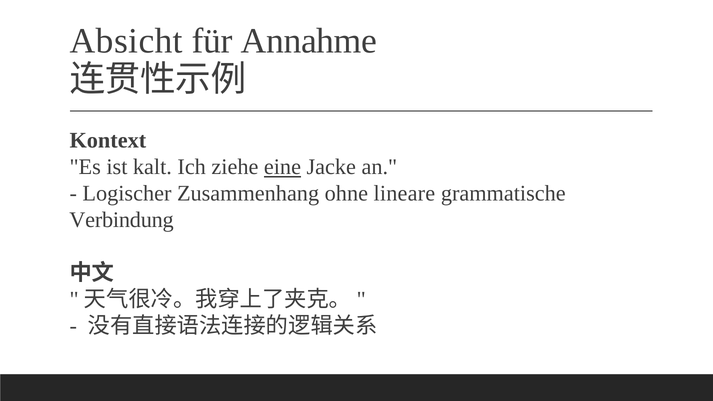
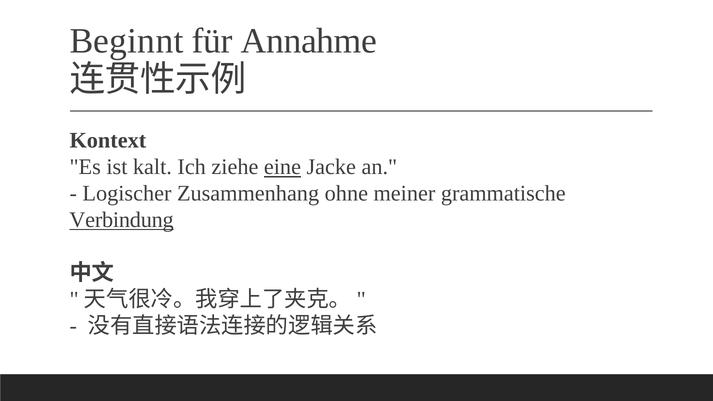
Absicht: Absicht -> Beginnt
lineare: lineare -> meiner
Verbindung underline: none -> present
